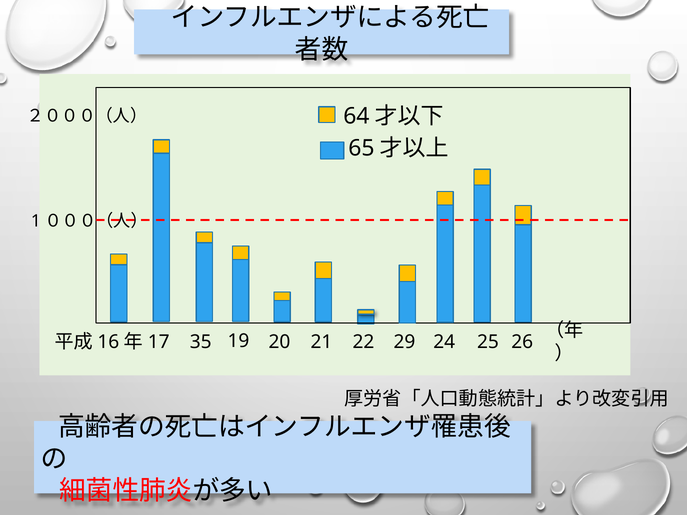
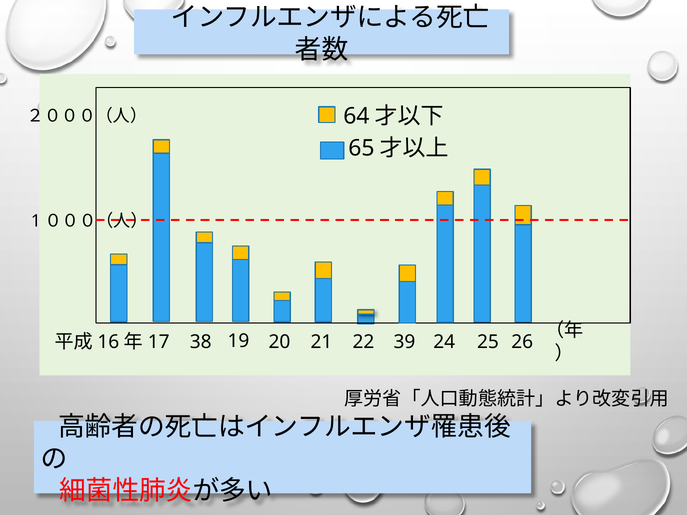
35: 35 -> 38
29: 29 -> 39
